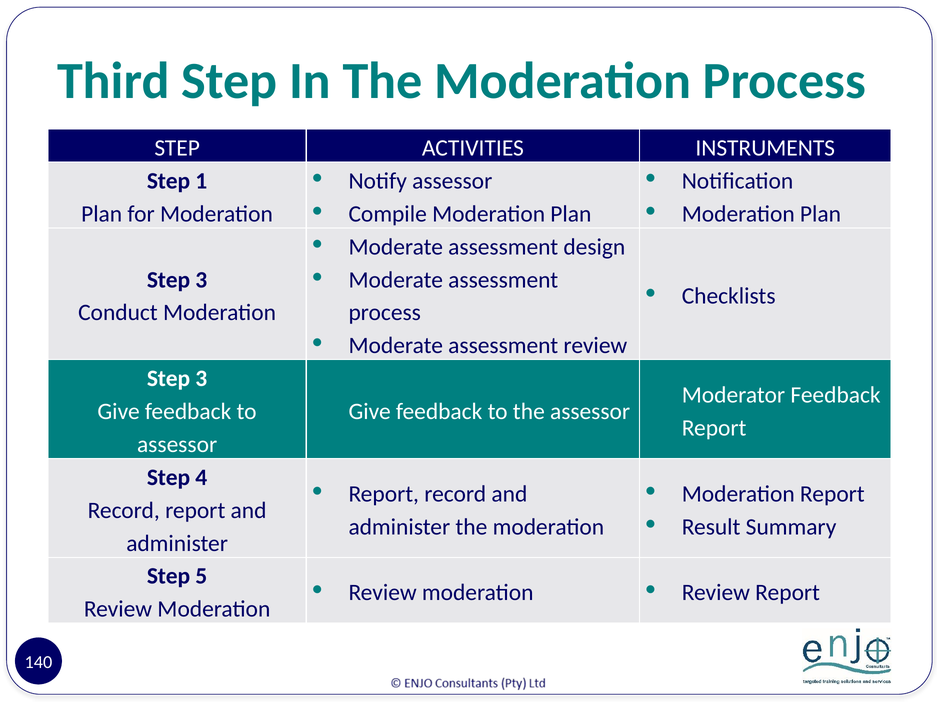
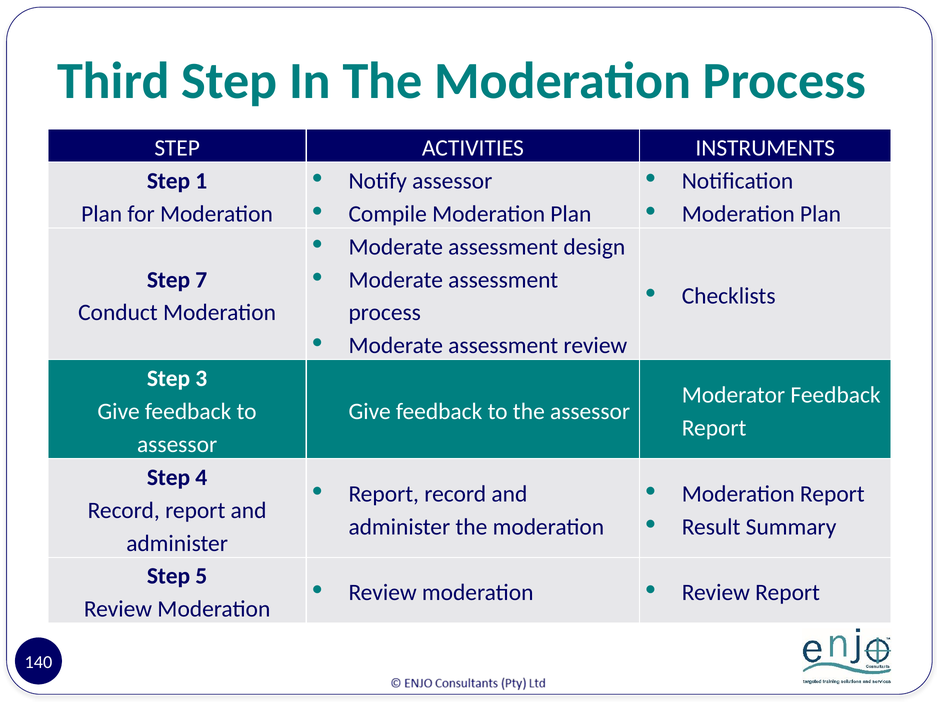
3 at (201, 280): 3 -> 7
